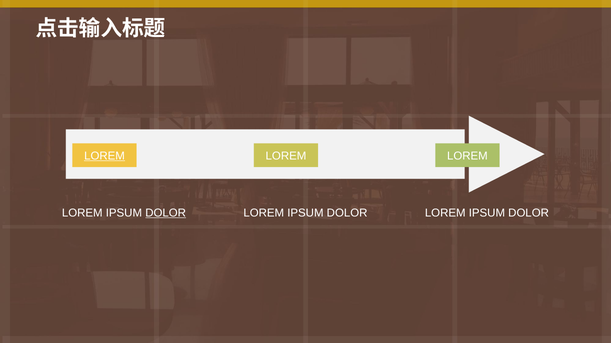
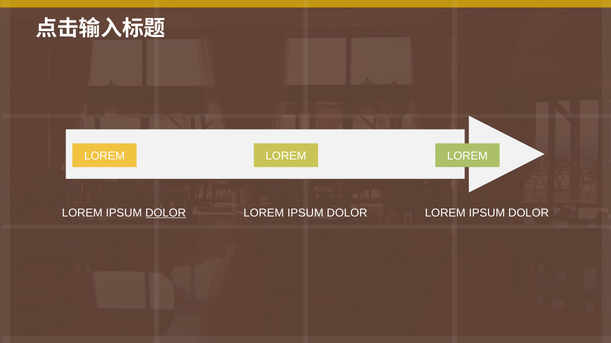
LOREM at (104, 156) underline: present -> none
